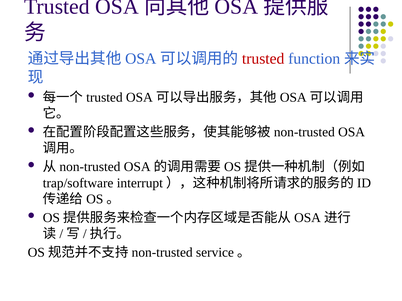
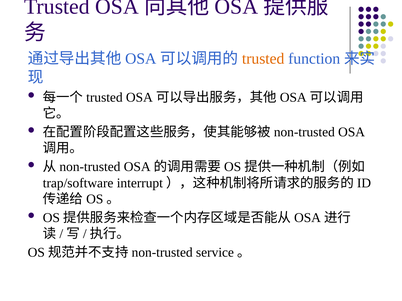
trusted at (263, 59) colour: red -> orange
